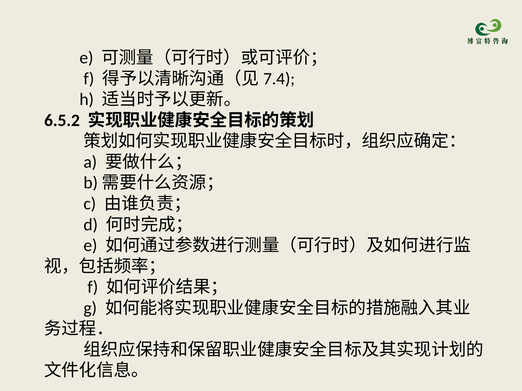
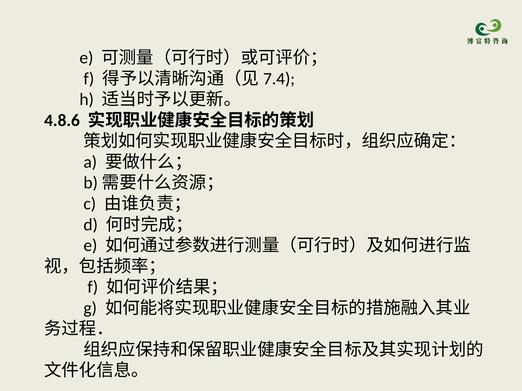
6.5.2: 6.5.2 -> 4.8.6
